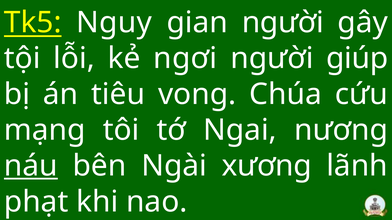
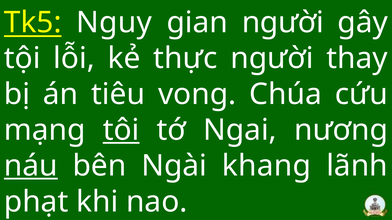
ngơi: ngơi -> thực
giúp: giúp -> thay
tôi underline: none -> present
xương: xương -> khang
